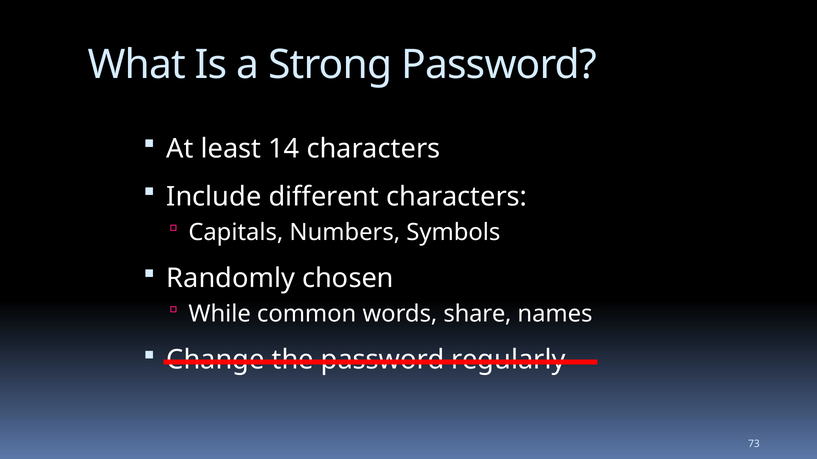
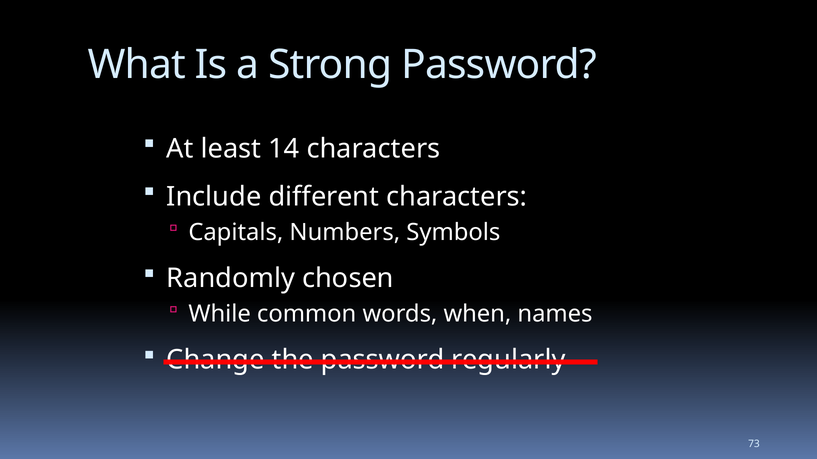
share: share -> when
